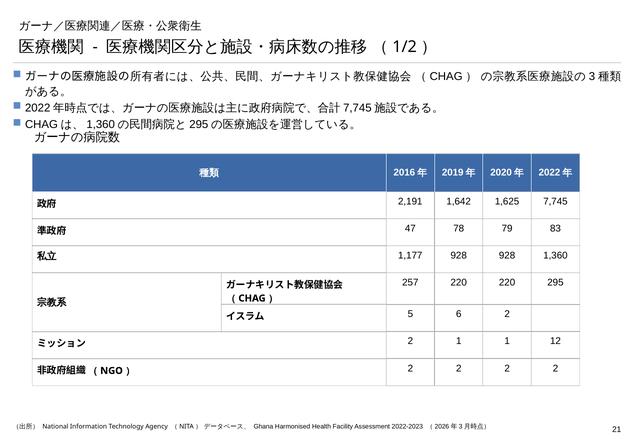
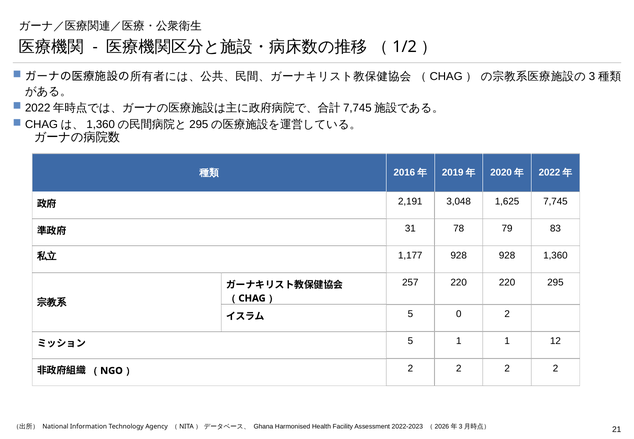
1,642: 1,642 -> 3,048
47: 47 -> 31
6: 6 -> 0
2 at (410, 341): 2 -> 5
